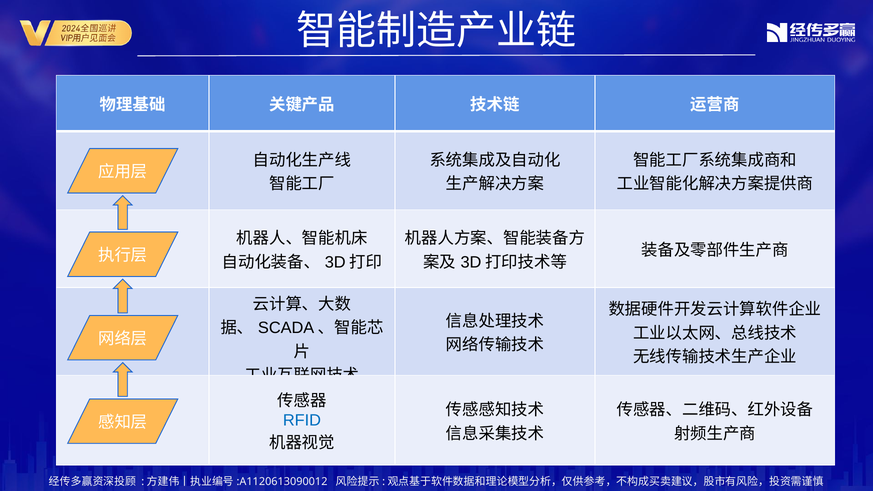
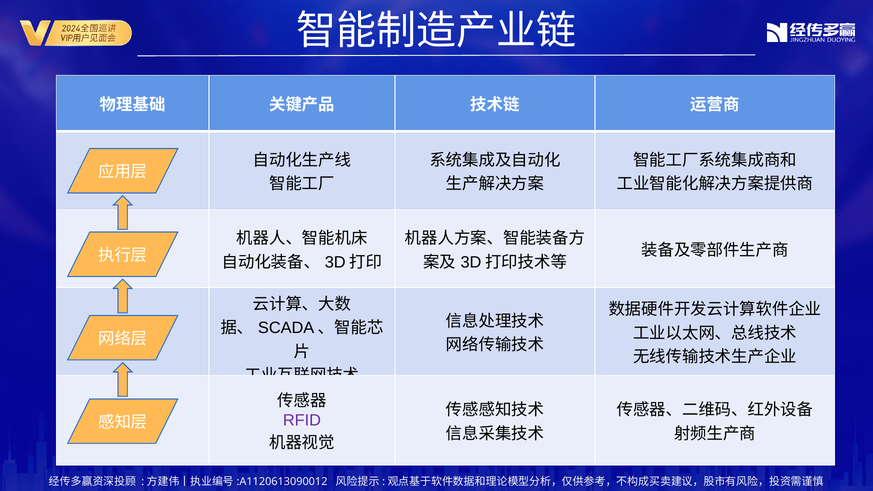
RFID colour: blue -> purple
